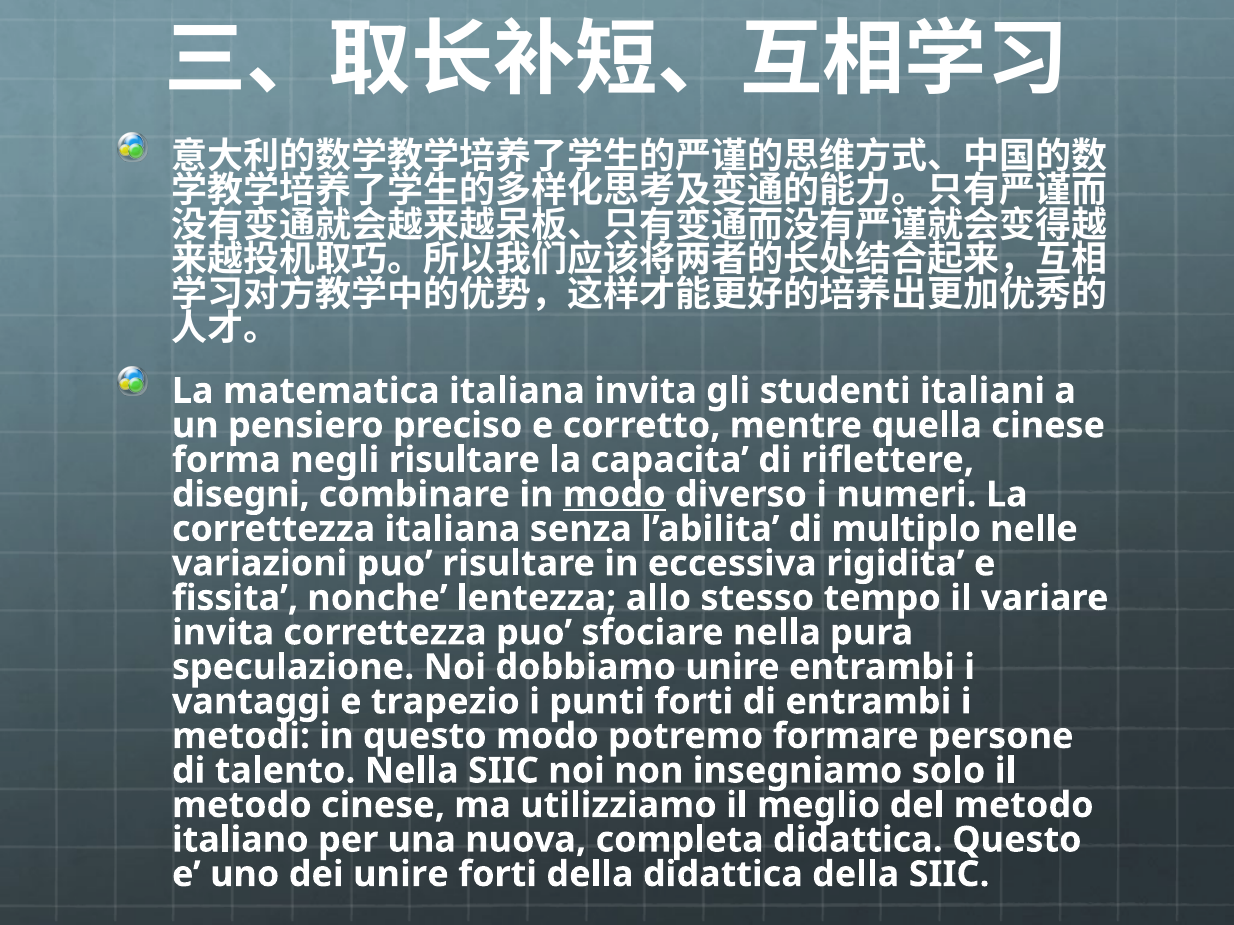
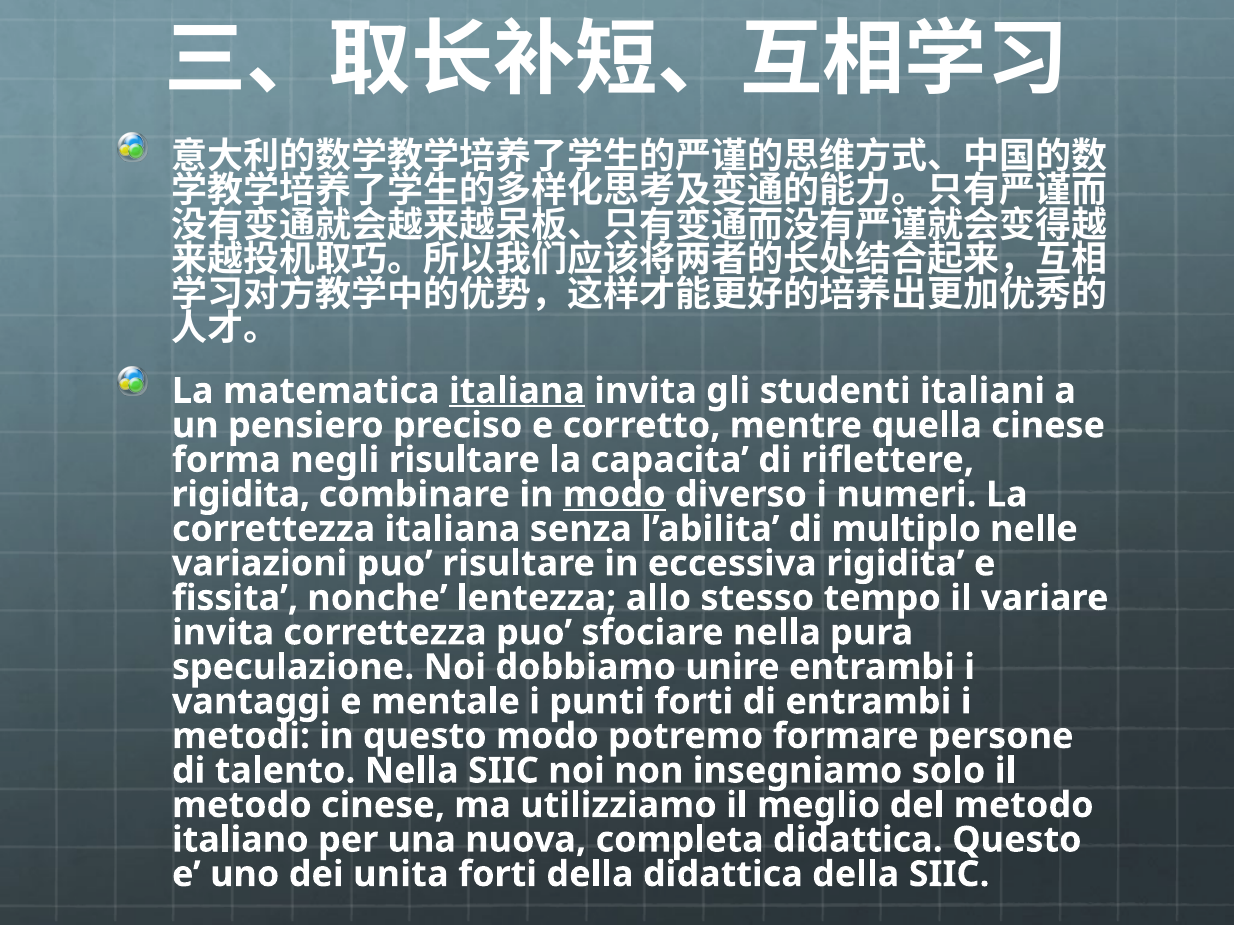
italiana at (517, 391) underline: none -> present
disegni at (241, 495): disegni -> rigidita
trapezio: trapezio -> mentale
dei unire: unire -> unita
